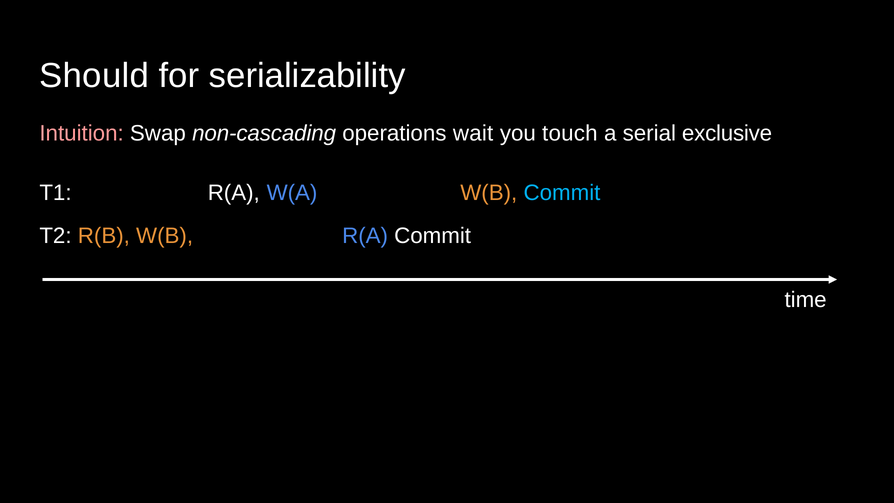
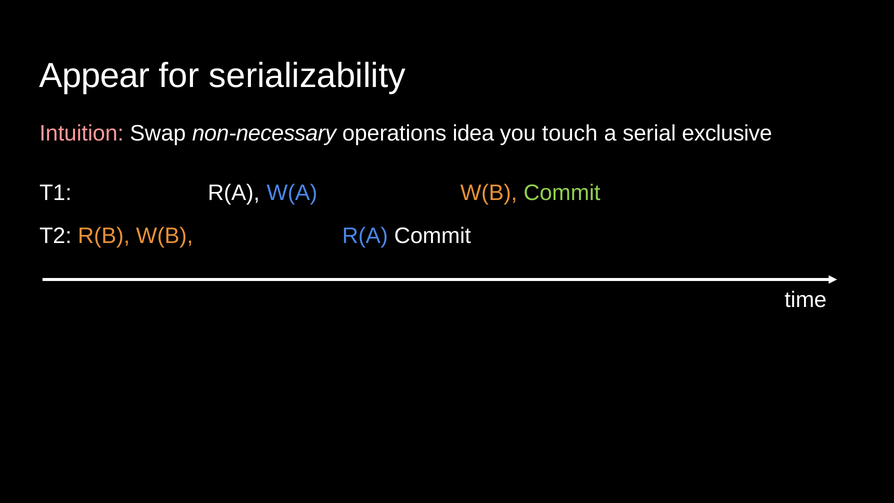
Should: Should -> Appear
non-cascading: non-cascading -> non-necessary
wait: wait -> idea
Commit at (562, 193) colour: light blue -> light green
